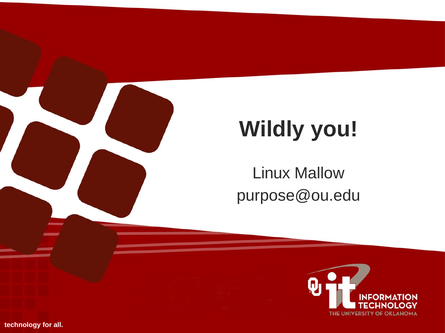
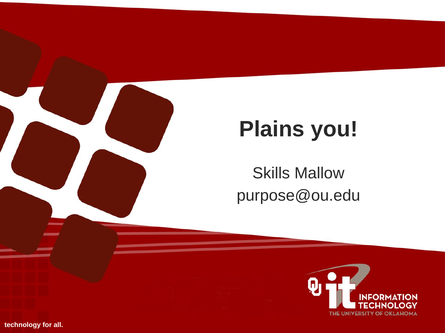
Wildly: Wildly -> Plains
Linux: Linux -> Skills
